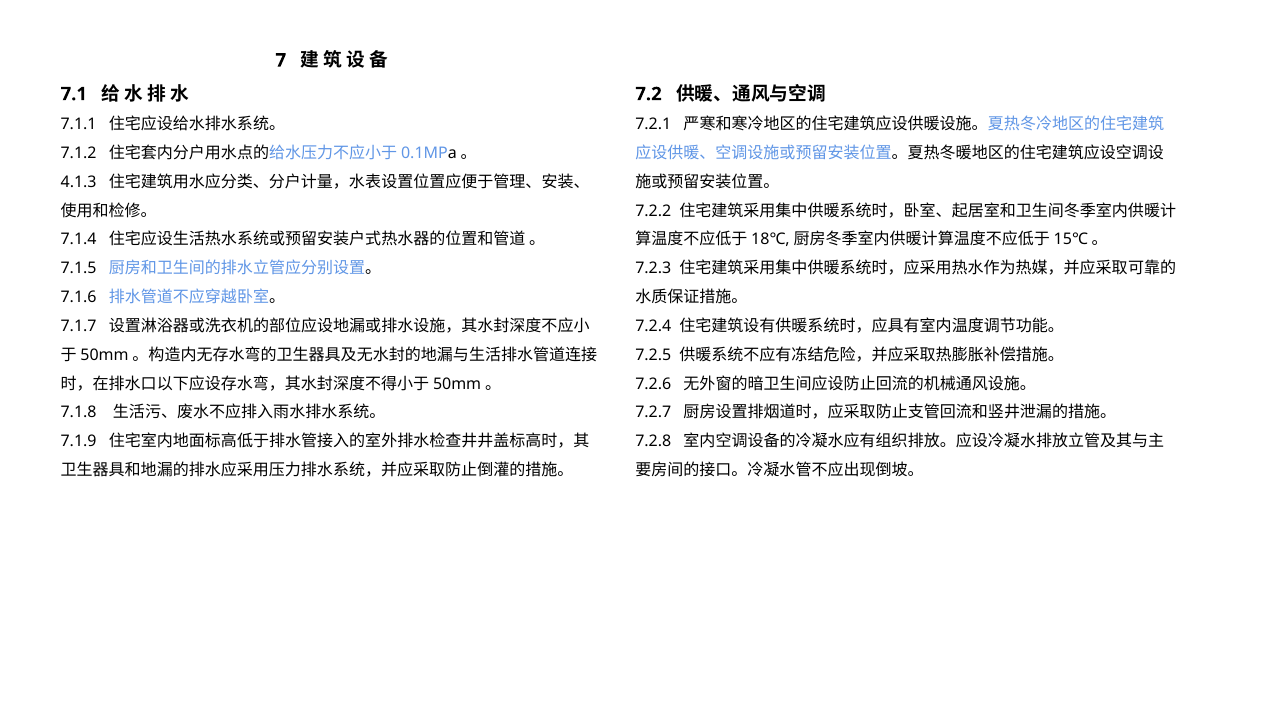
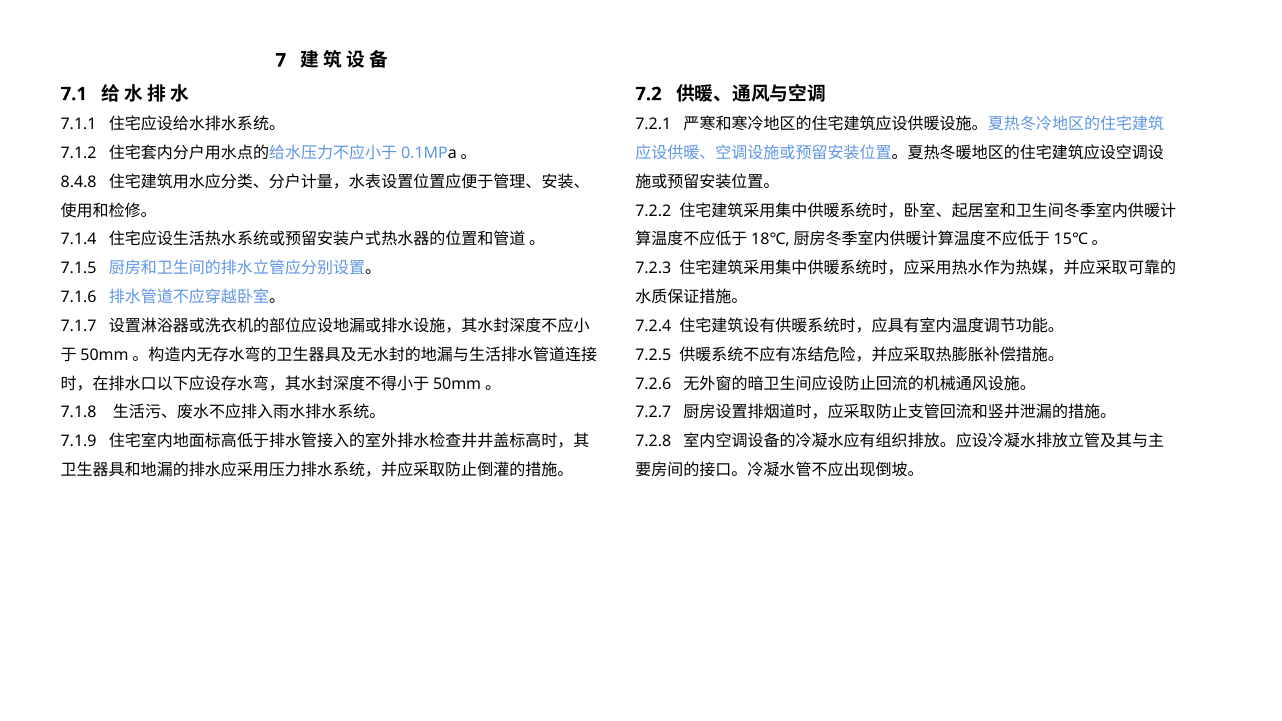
4.1.3: 4.1.3 -> 8.4.8
